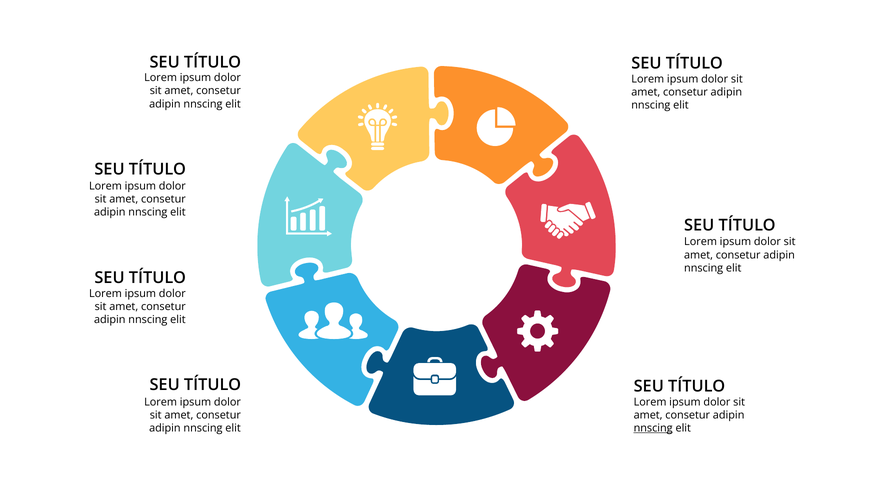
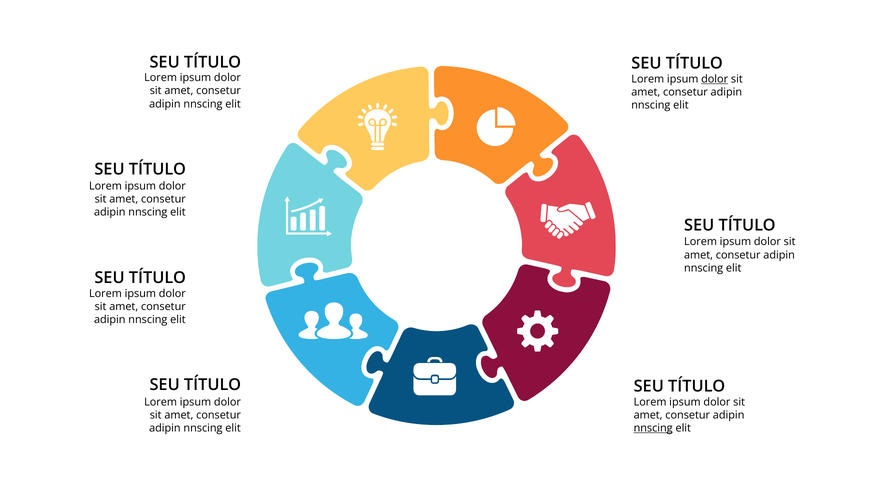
dolor at (715, 79) underline: none -> present
